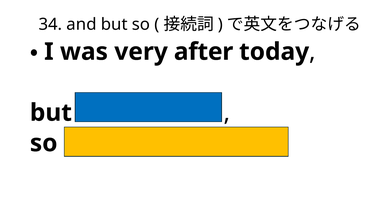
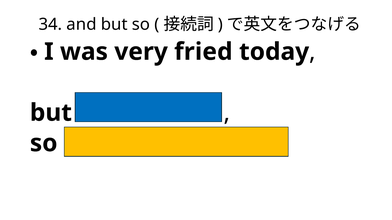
after: after -> fried
